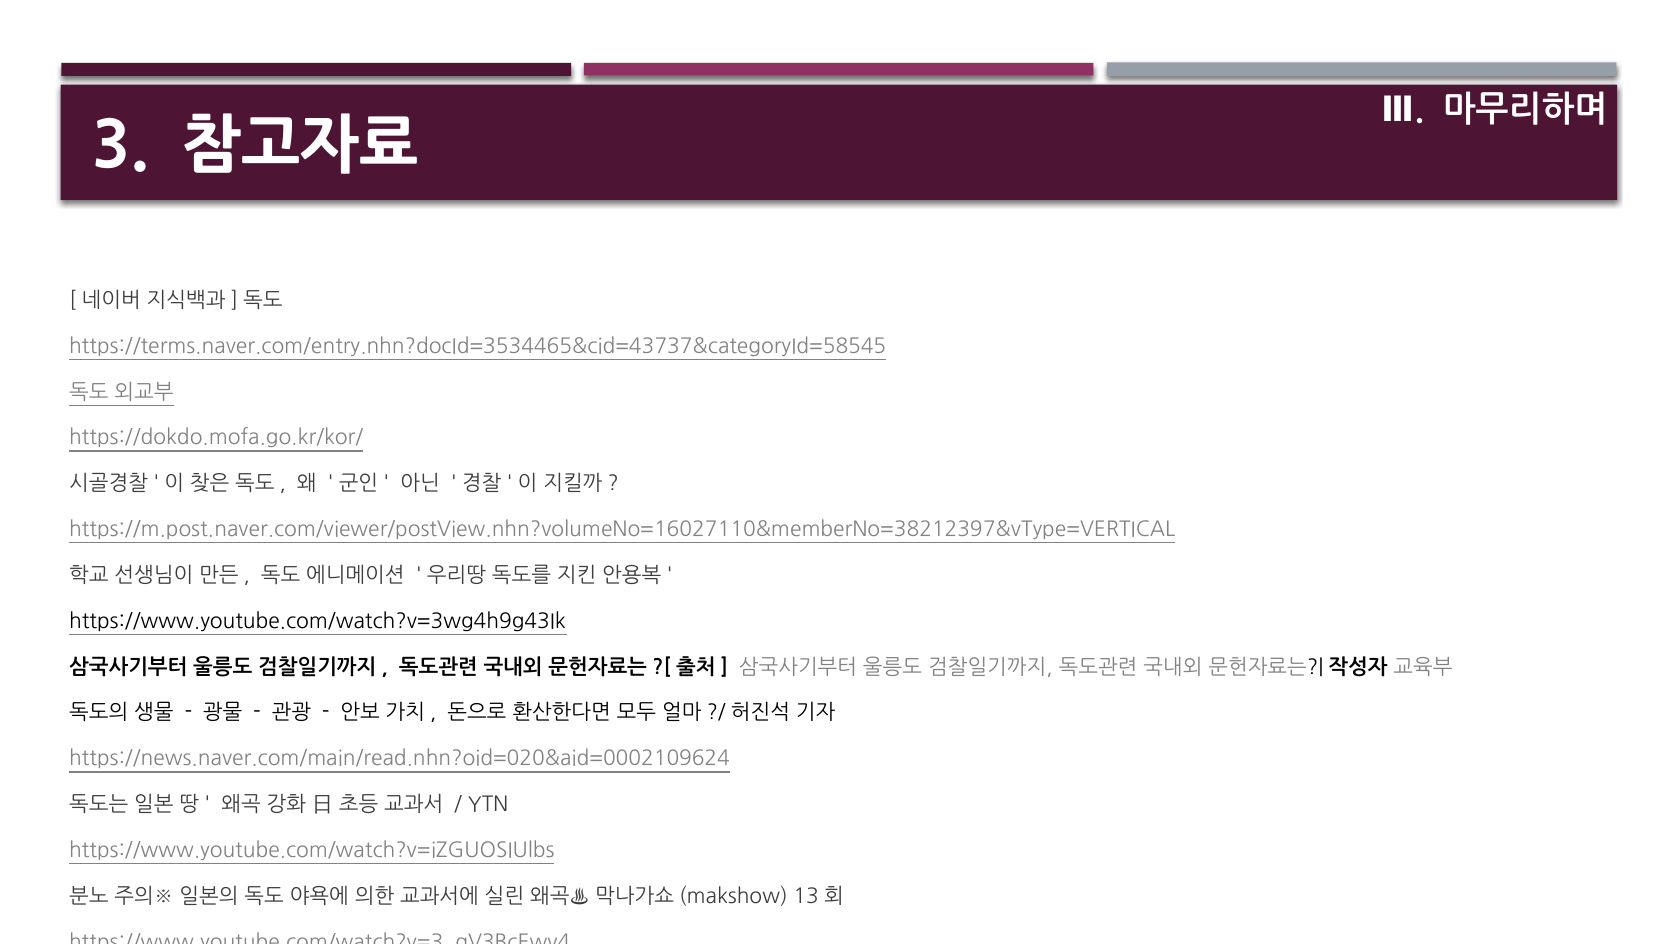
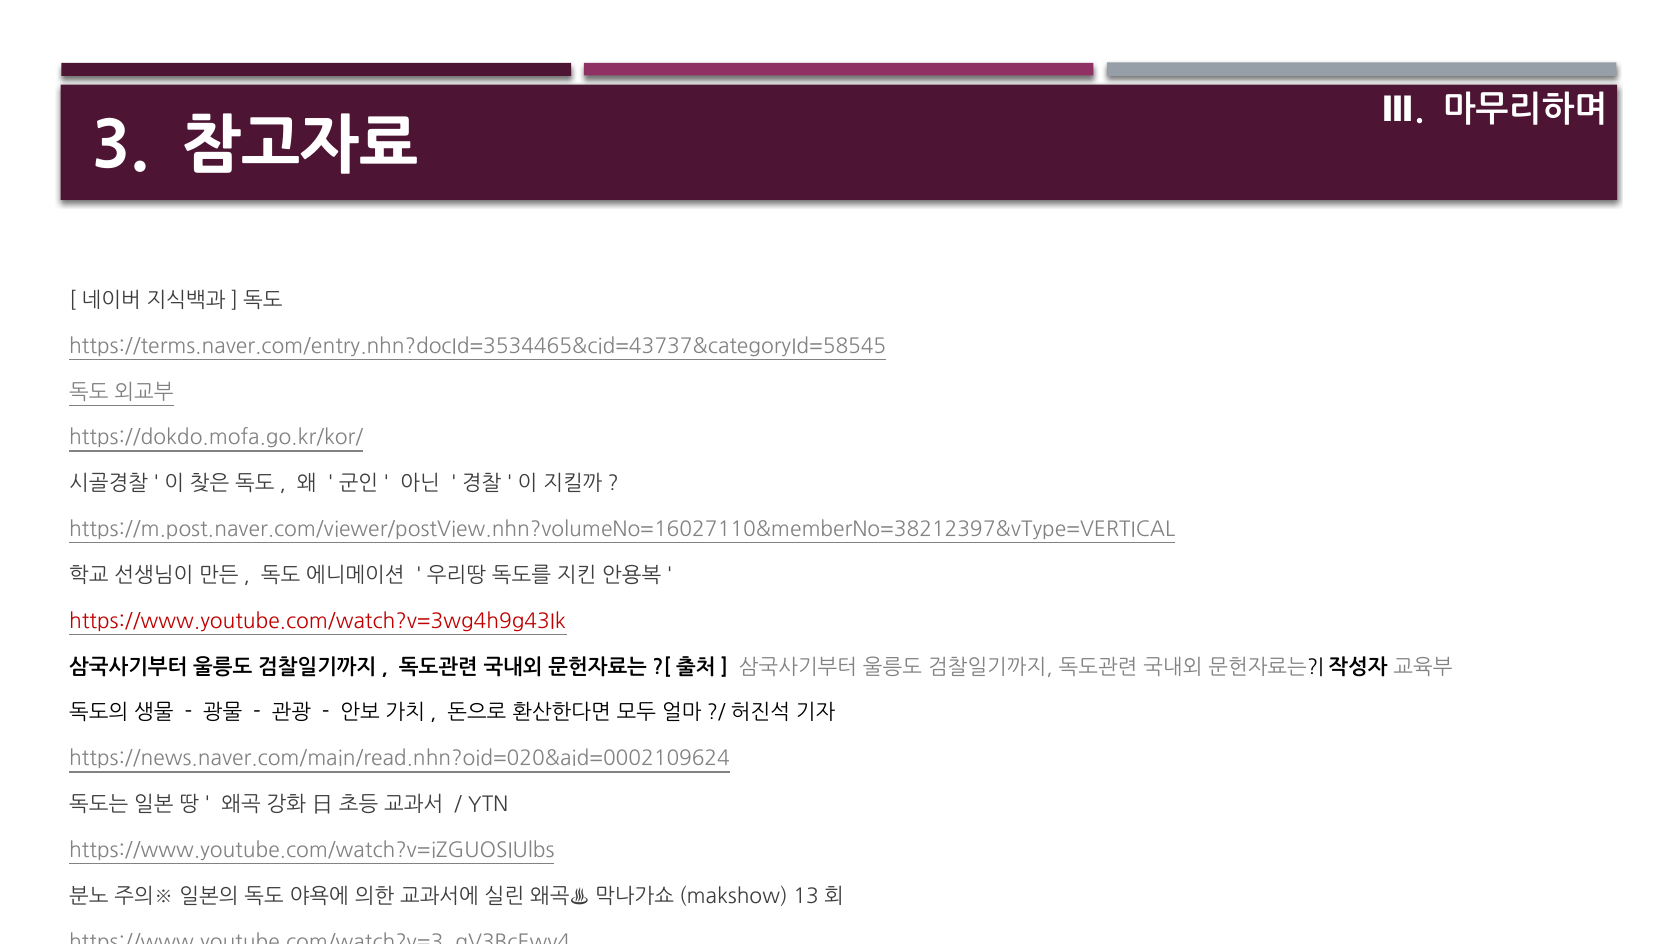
https://www.youtube.com/watch?v=3wg4h9g43Ik colour: black -> red
